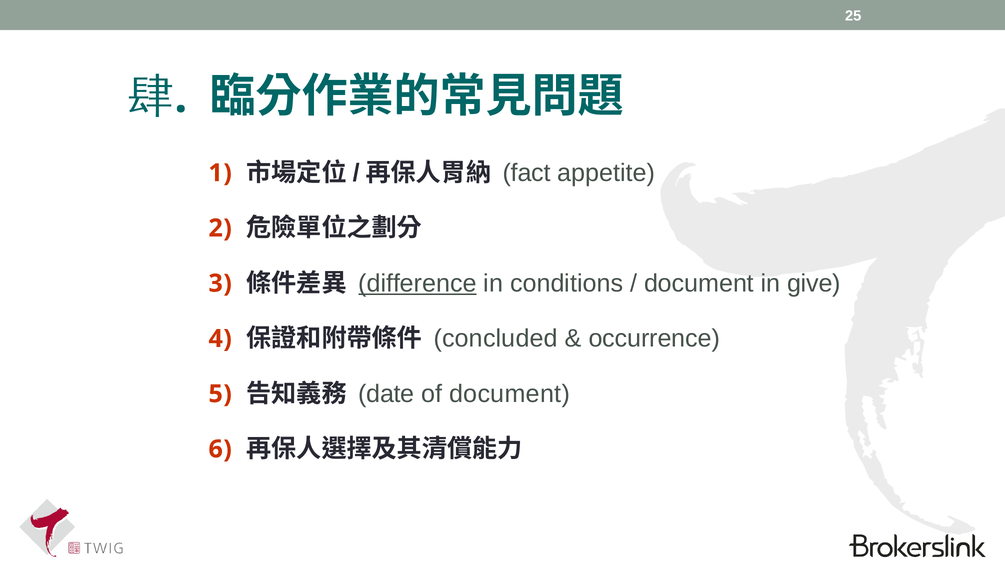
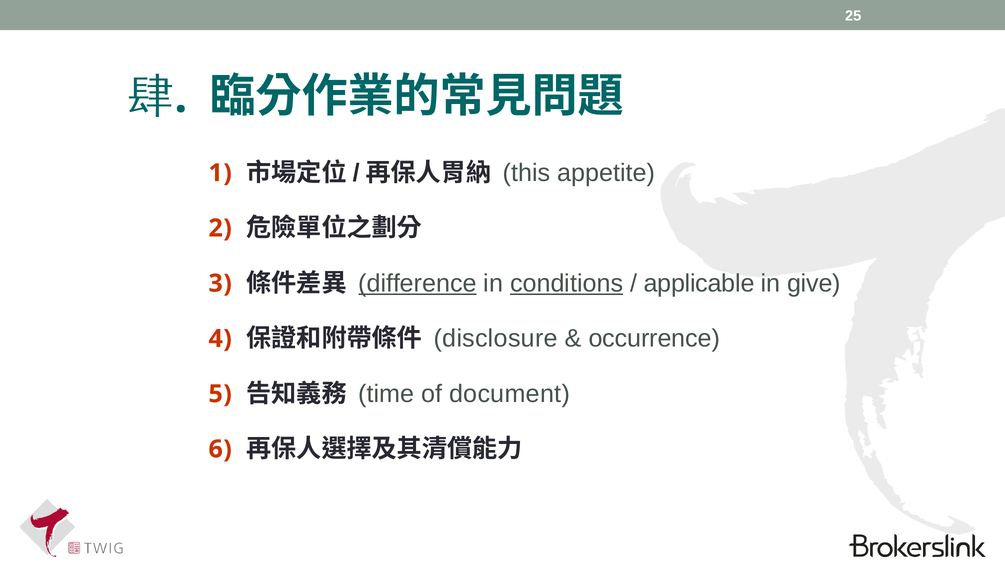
fact: fact -> this
conditions underline: none -> present
document at (699, 284): document -> applicable
concluded: concluded -> disclosure
date: date -> time
